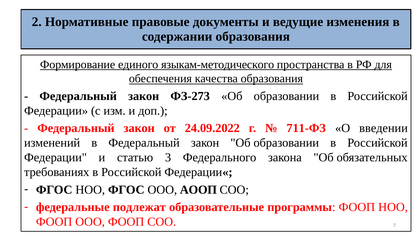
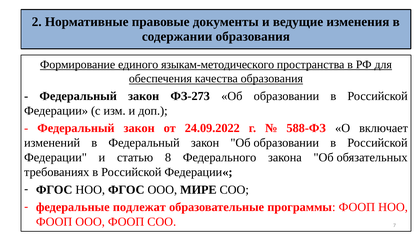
711-ФЗ: 711-ФЗ -> 588-ФЗ
введении: введении -> включает
3: 3 -> 8
АООП: АООП -> МИРЕ
